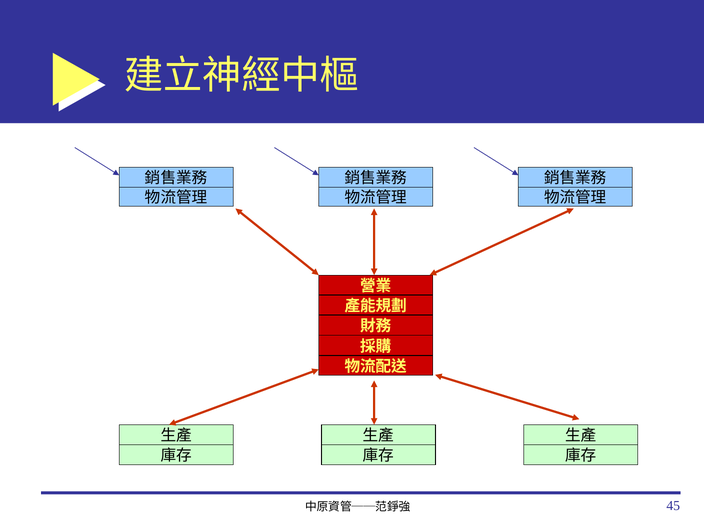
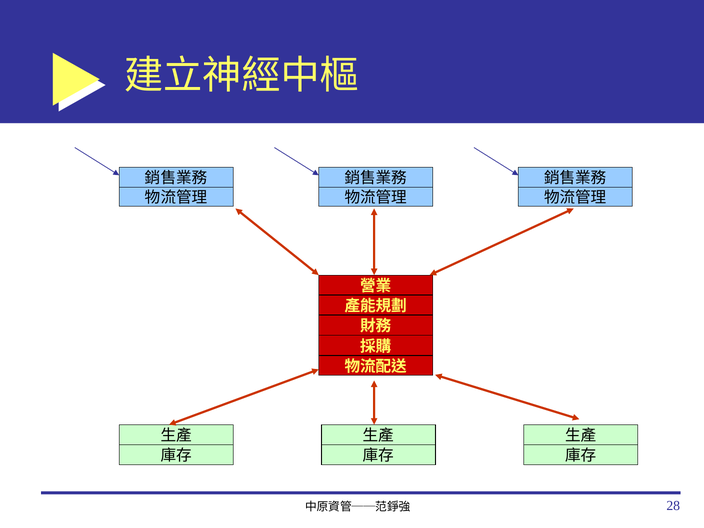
45: 45 -> 28
